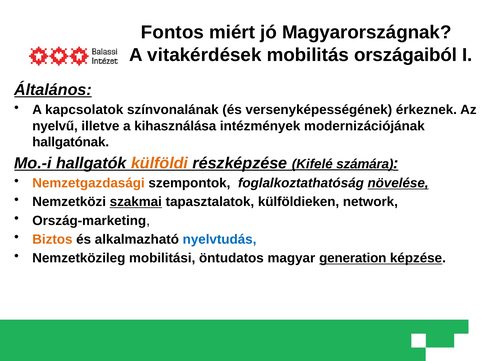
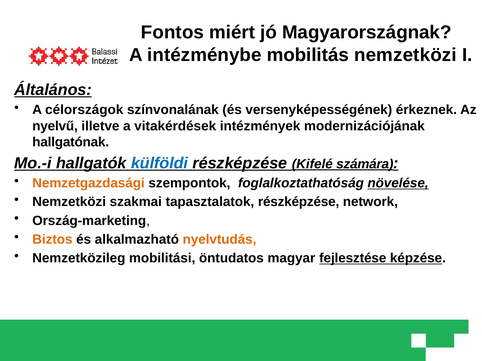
vitakérdések: vitakérdések -> intézménybe
mobilitás országaiból: országaiból -> nemzetközi
kapcsolatok: kapcsolatok -> célországok
kihasználása: kihasználása -> vitakérdések
külföldi colour: orange -> blue
szakmai underline: present -> none
tapasztalatok külföldieken: külföldieken -> részképzése
nyelvtudás colour: blue -> orange
generation: generation -> fejlesztése
